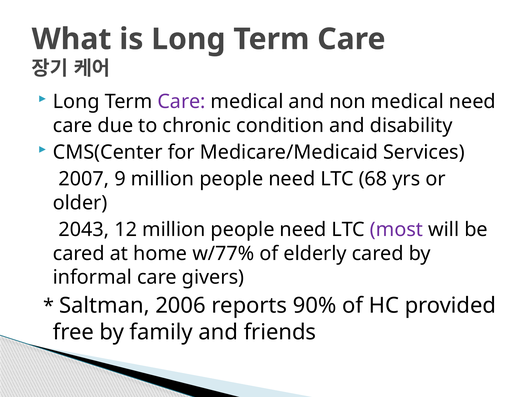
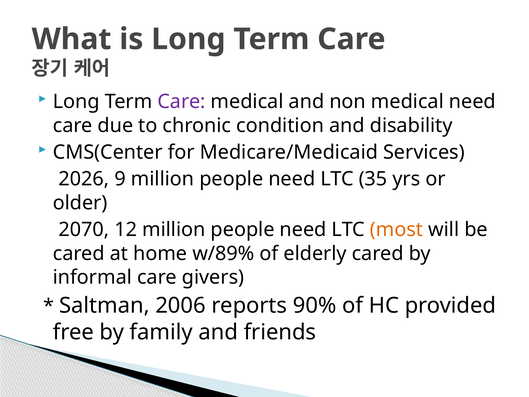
2007: 2007 -> 2026
68: 68 -> 35
2043: 2043 -> 2070
most colour: purple -> orange
w/77%: w/77% -> w/89%
